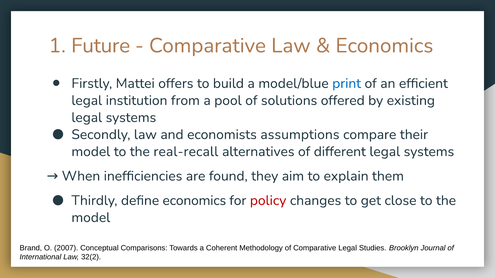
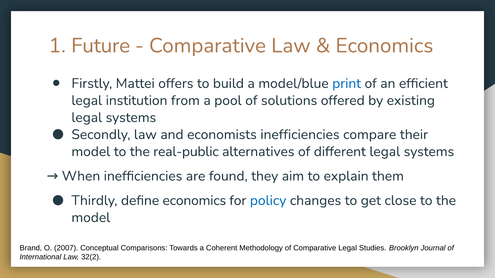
economists assumptions: assumptions -> inefficiencies
real-recall: real-recall -> real-public
policy colour: red -> blue
